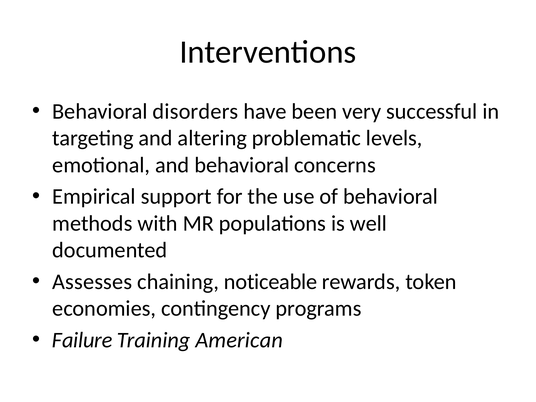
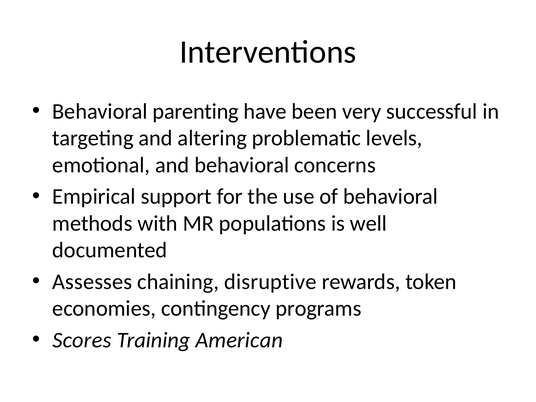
disorders: disorders -> parenting
noticeable: noticeable -> disruptive
Failure: Failure -> Scores
